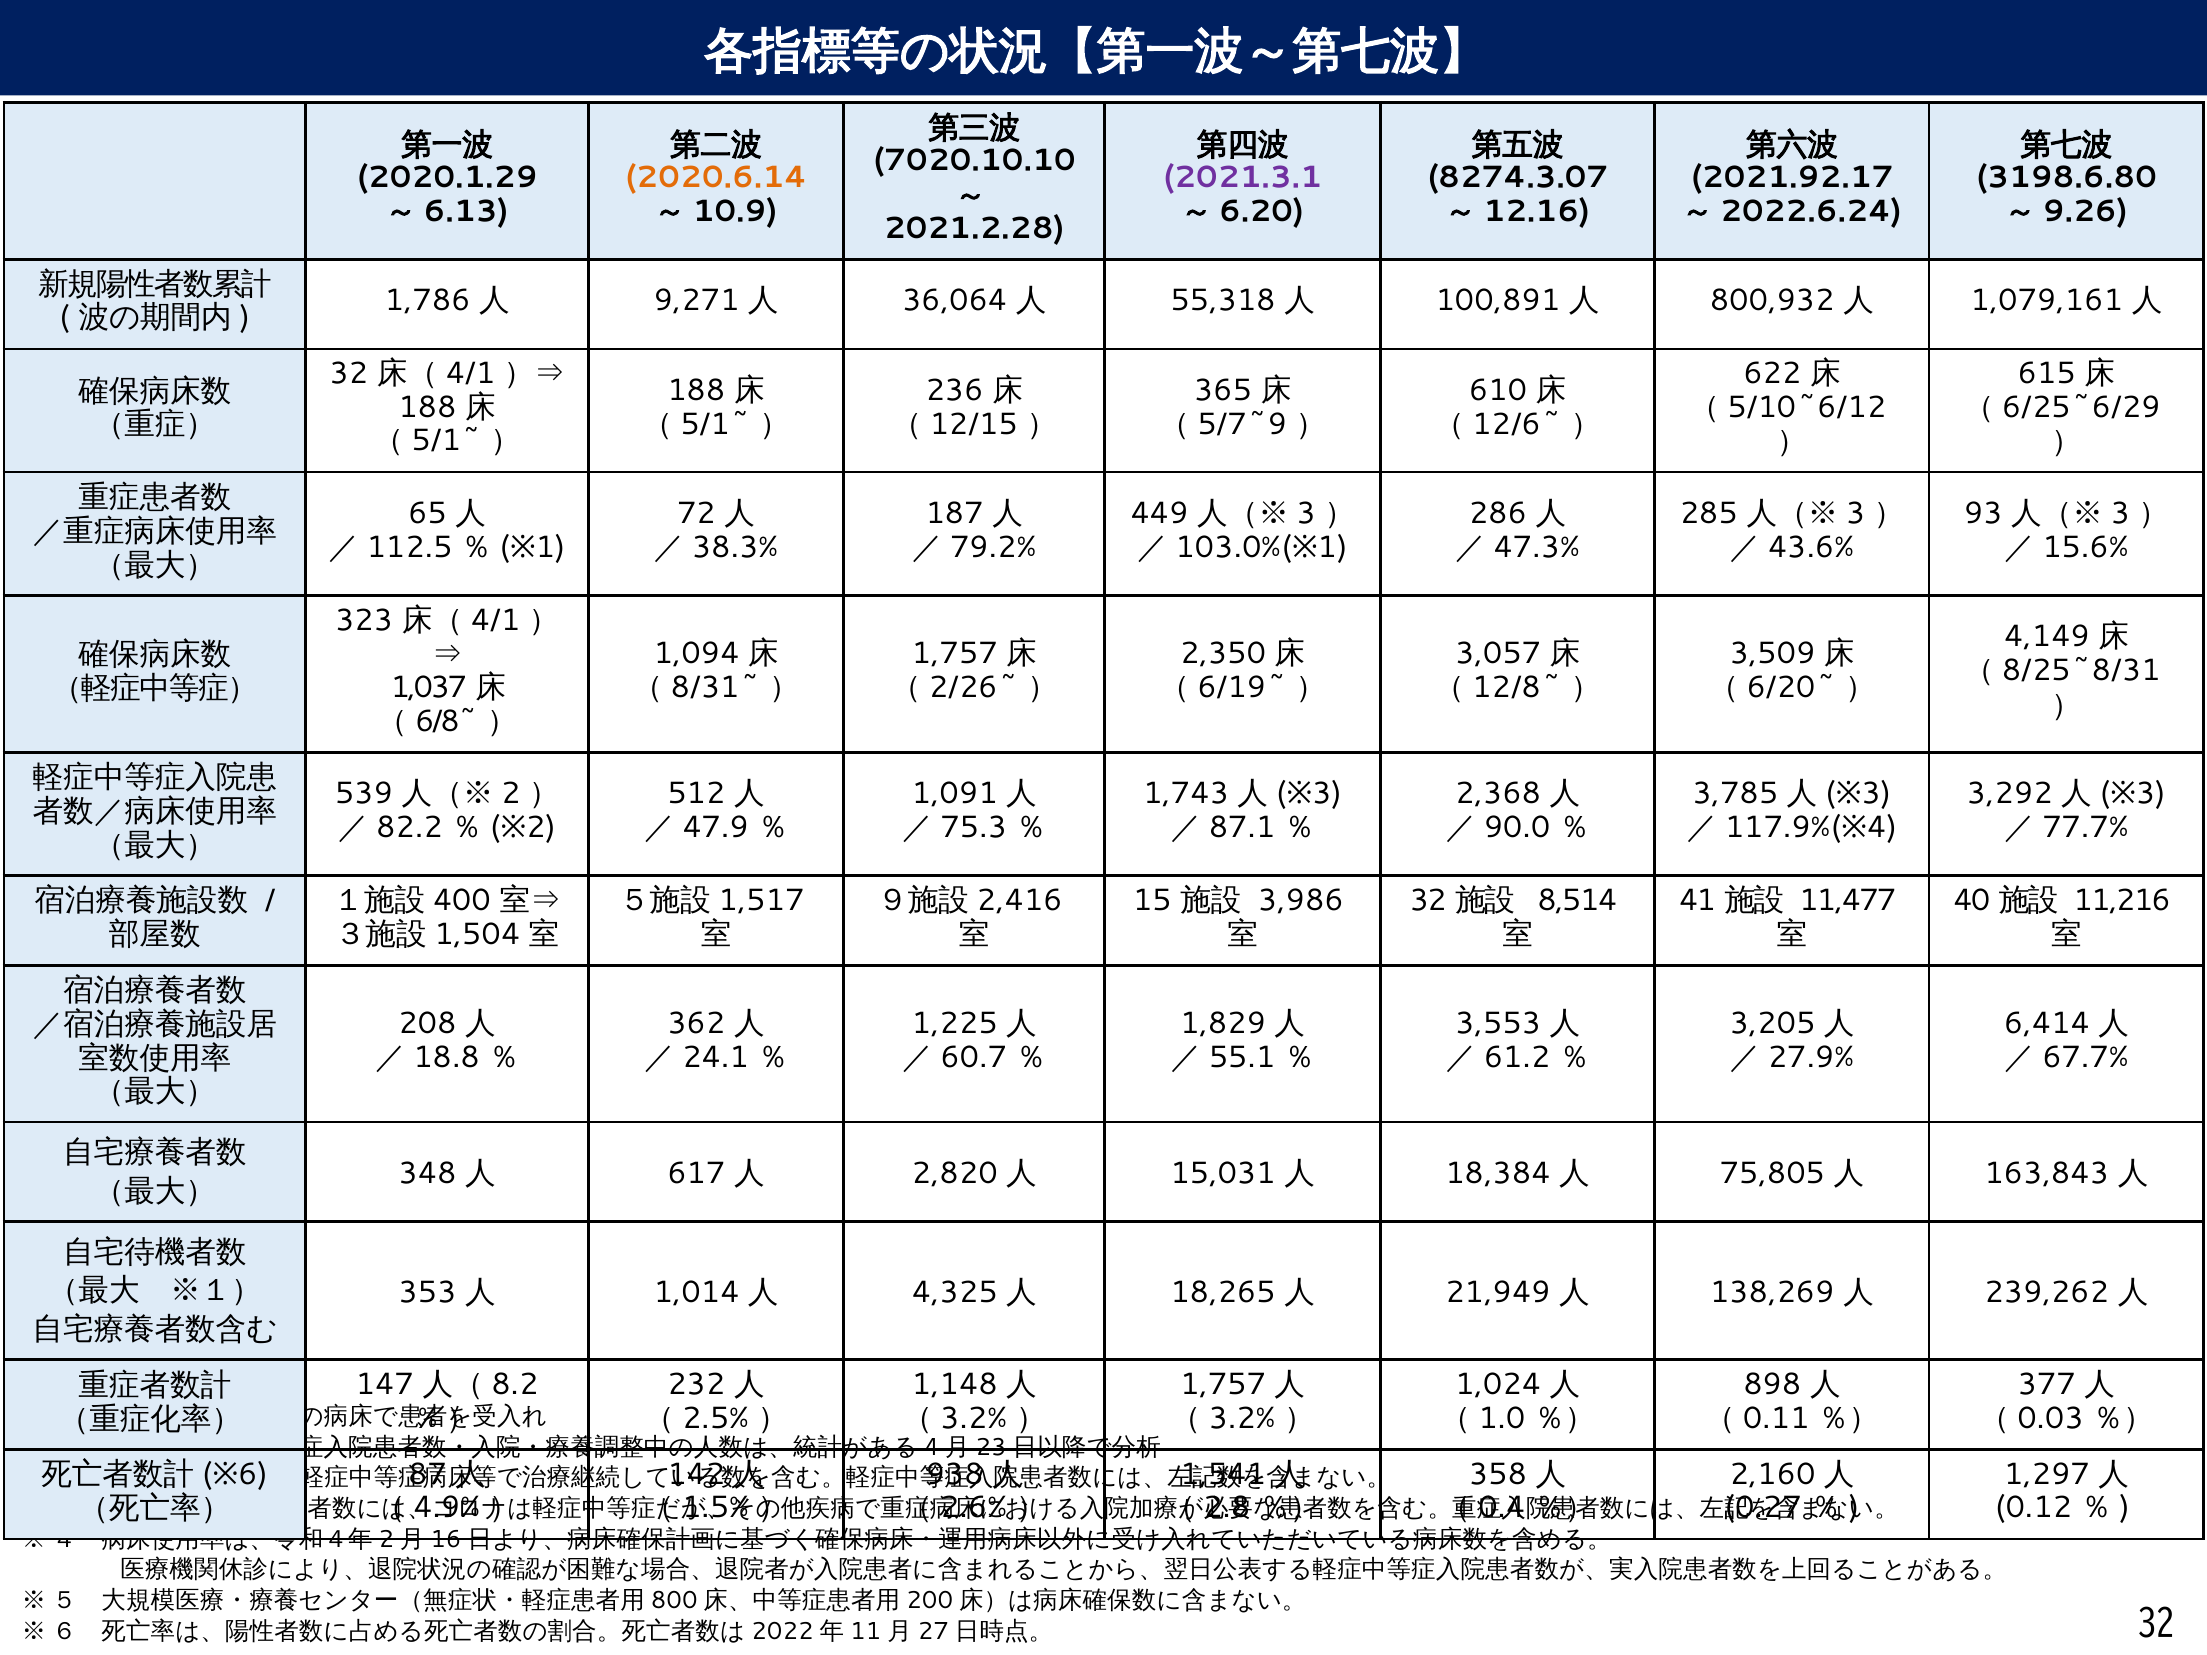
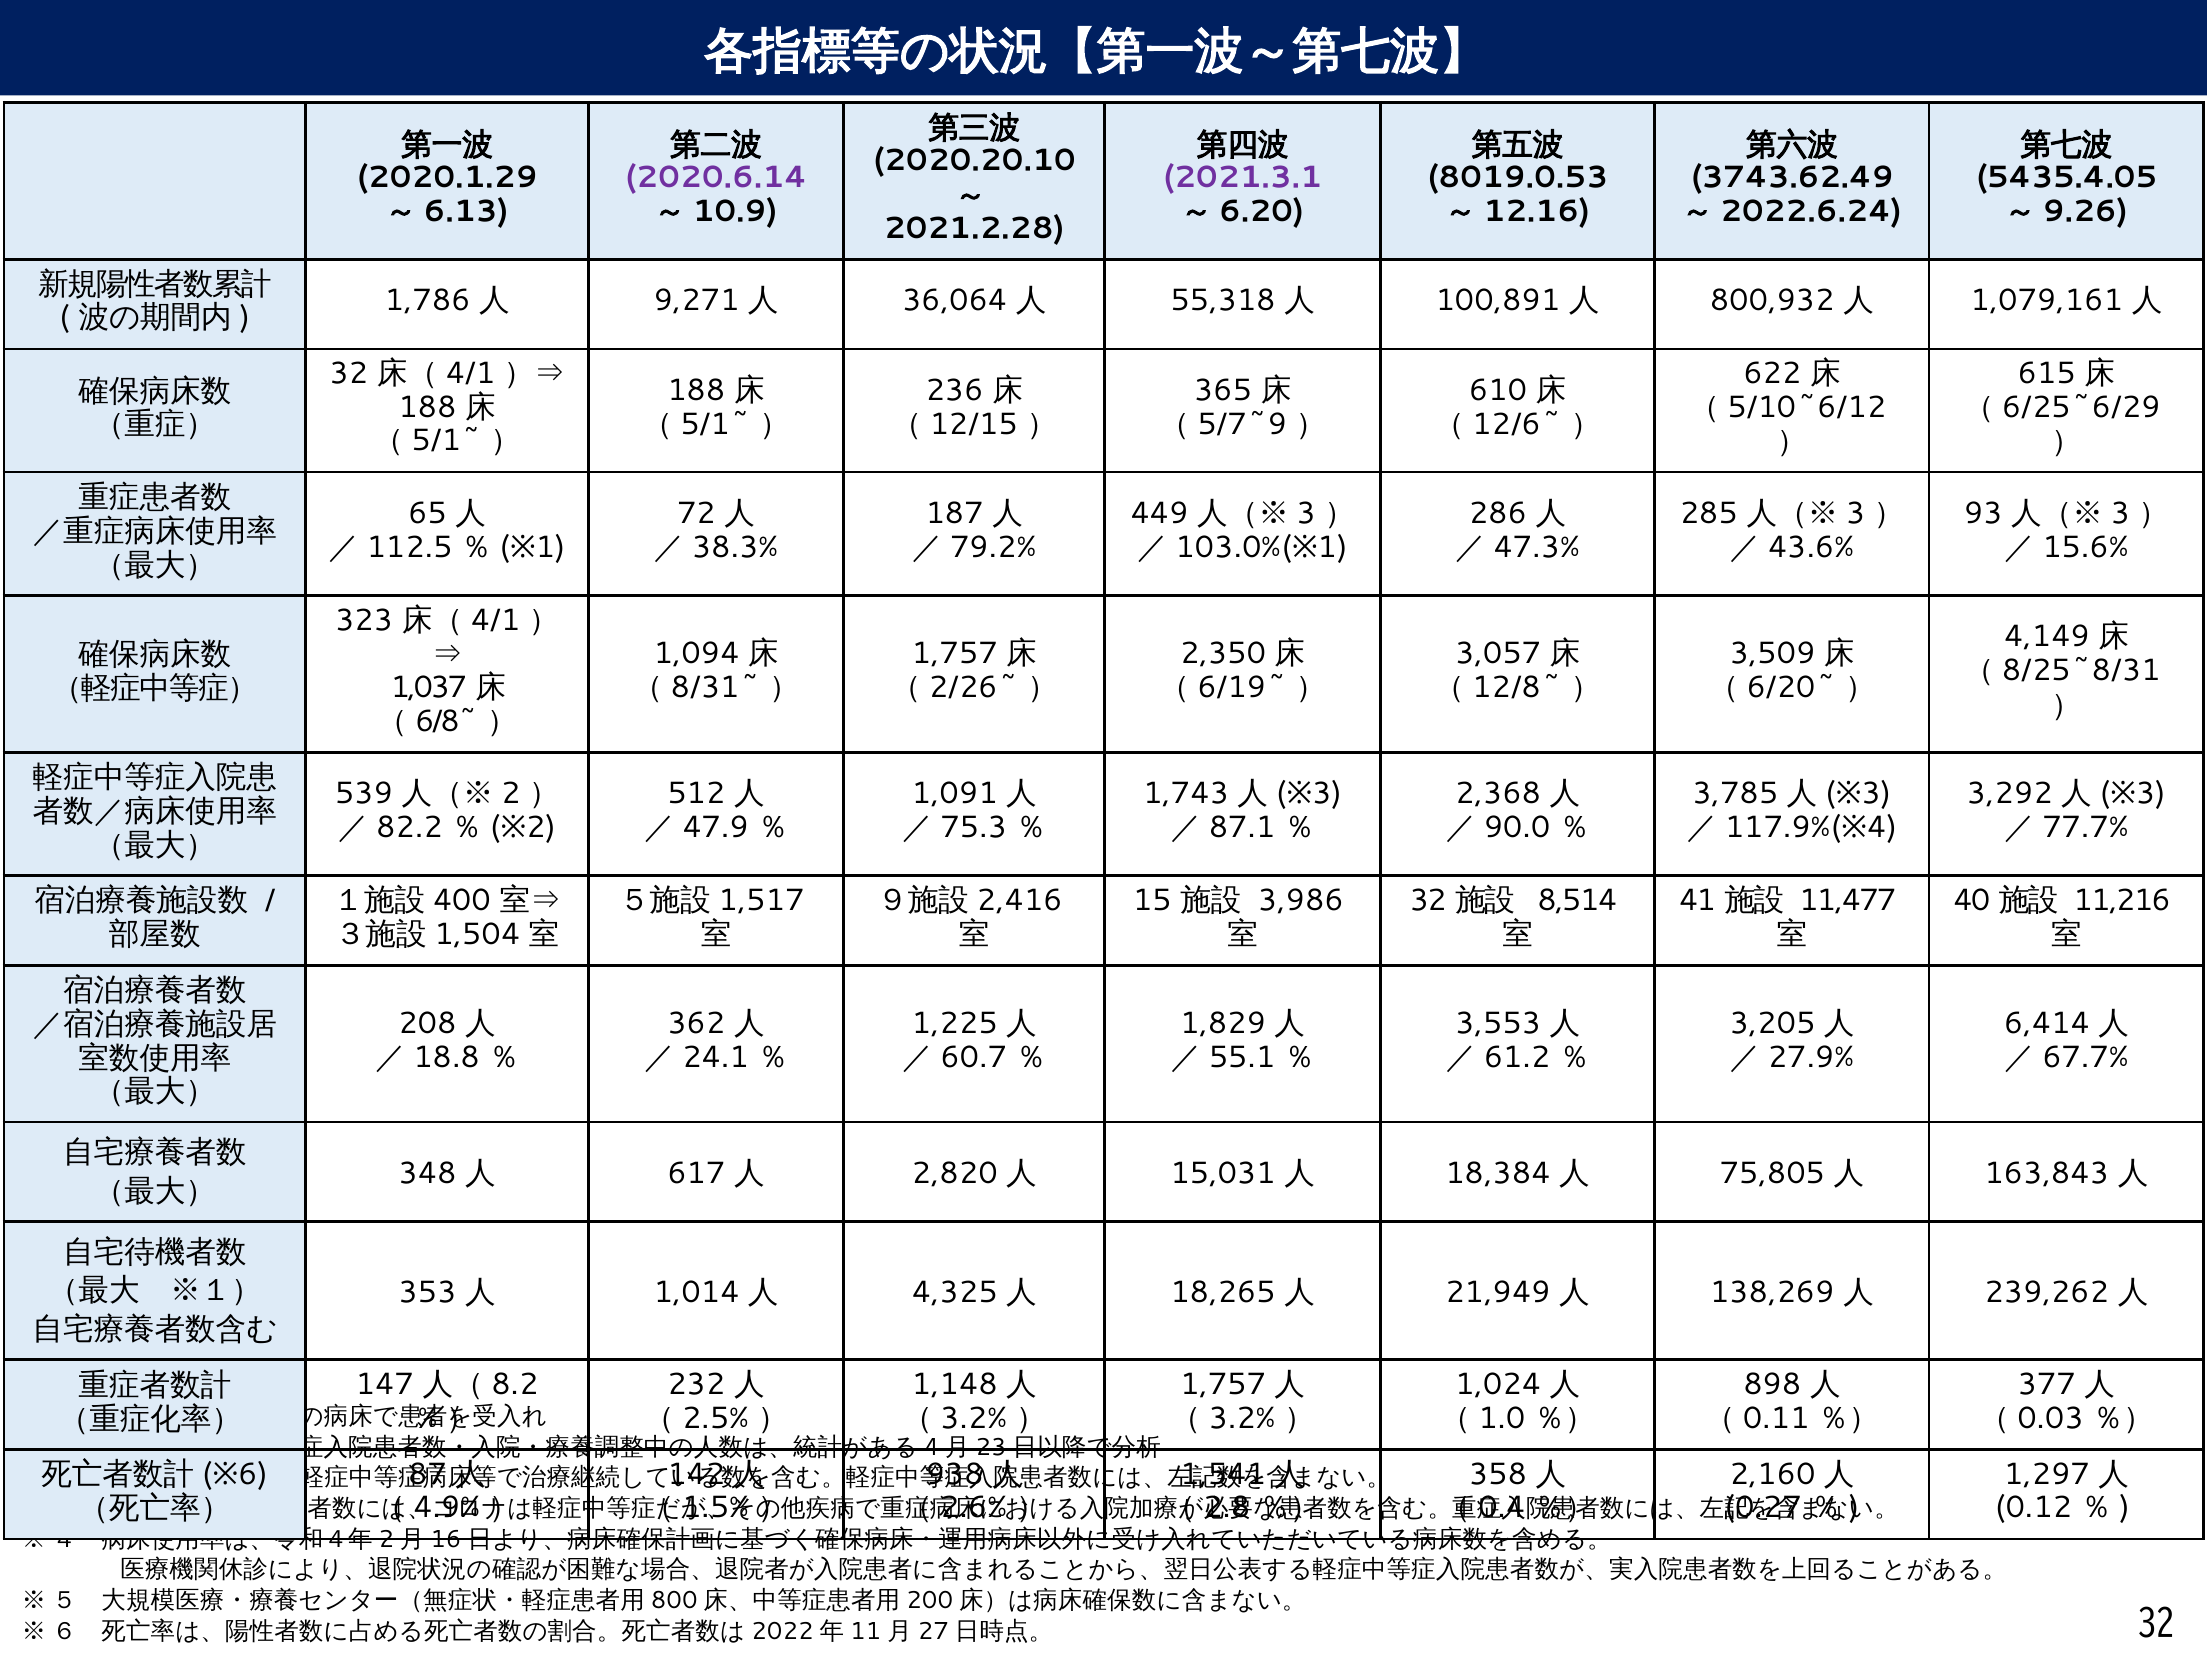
7020.10.10: 7020.10.10 -> 2020.20.10
2020.6.14 colour: orange -> purple
8274.3.07: 8274.3.07 -> 8019.0.53
2021.92.17: 2021.92.17 -> 3743.62.49
3198.6.80: 3198.6.80 -> 5435.4.05
